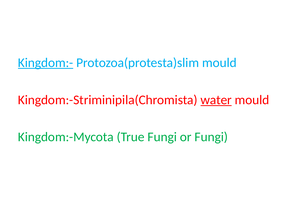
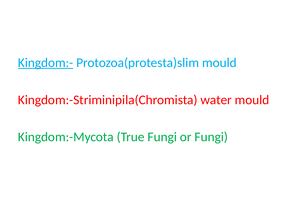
water underline: present -> none
